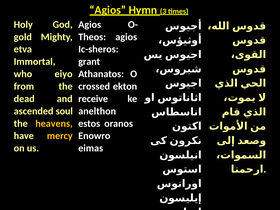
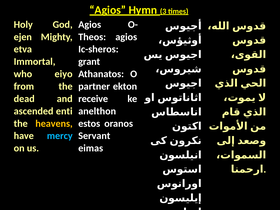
gold: gold -> ejen
crossed: crossed -> partner
soul: soul -> enti
mercy colour: yellow -> light blue
Enowro: Enowro -> Servant
